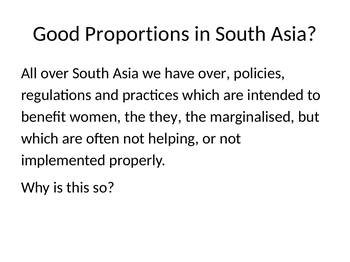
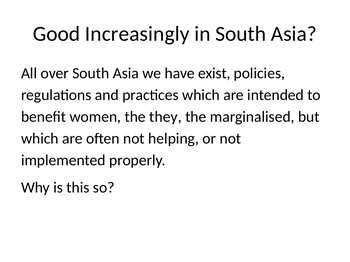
Proportions: Proportions -> Increasingly
have over: over -> exist
